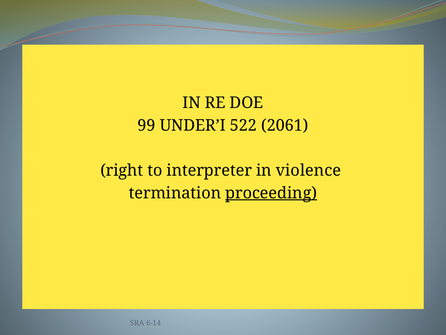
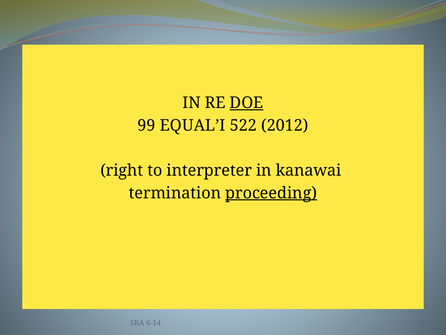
DOE underline: none -> present
UNDER’I: UNDER’I -> EQUAL’I
2061: 2061 -> 2012
violence: violence -> kanawai
